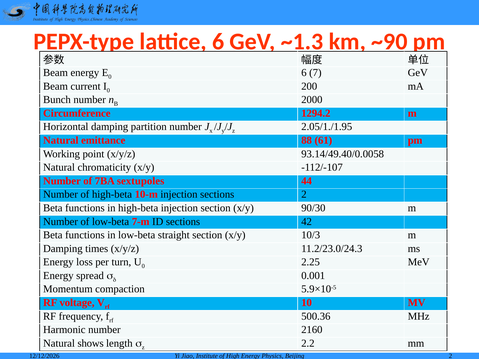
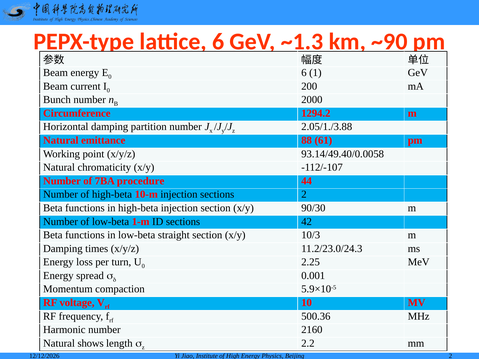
7: 7 -> 1
2.05/1./1.95: 2.05/1./1.95 -> 2.05/1./3.88
sextupoles: sextupoles -> procedure
7-m: 7-m -> 1-m
